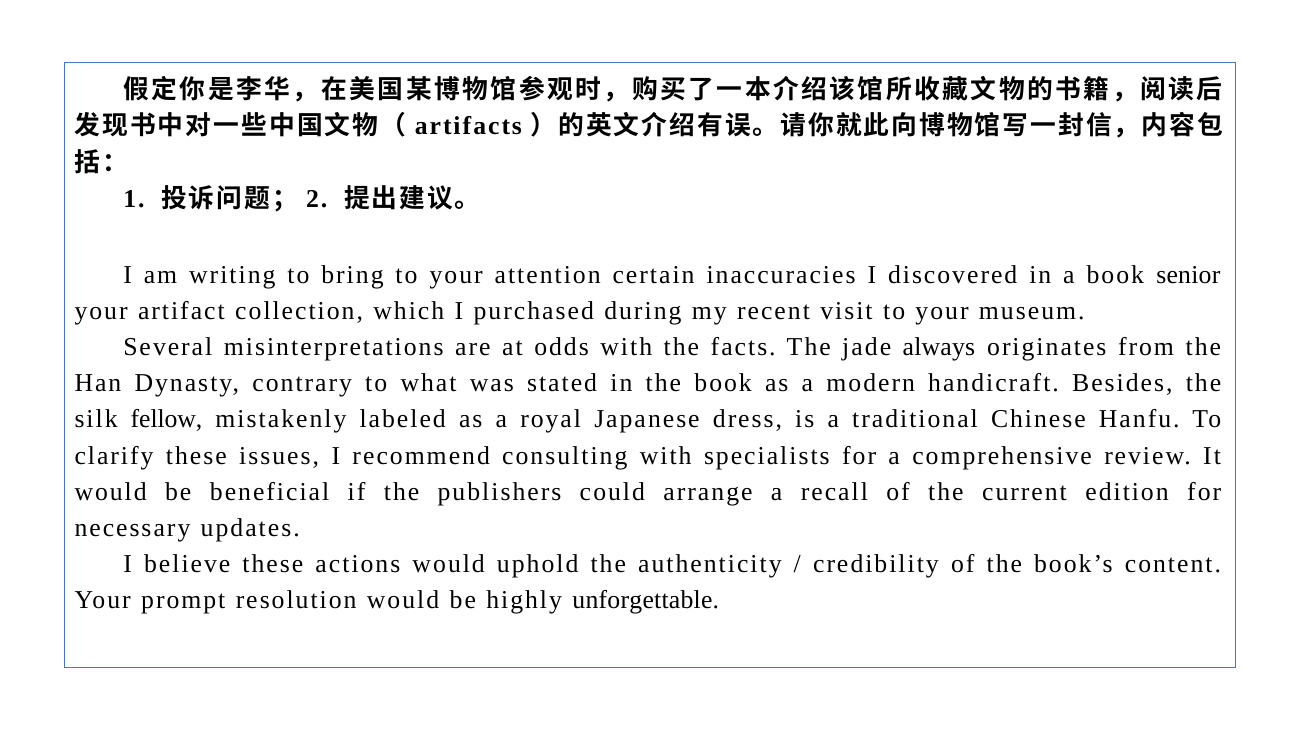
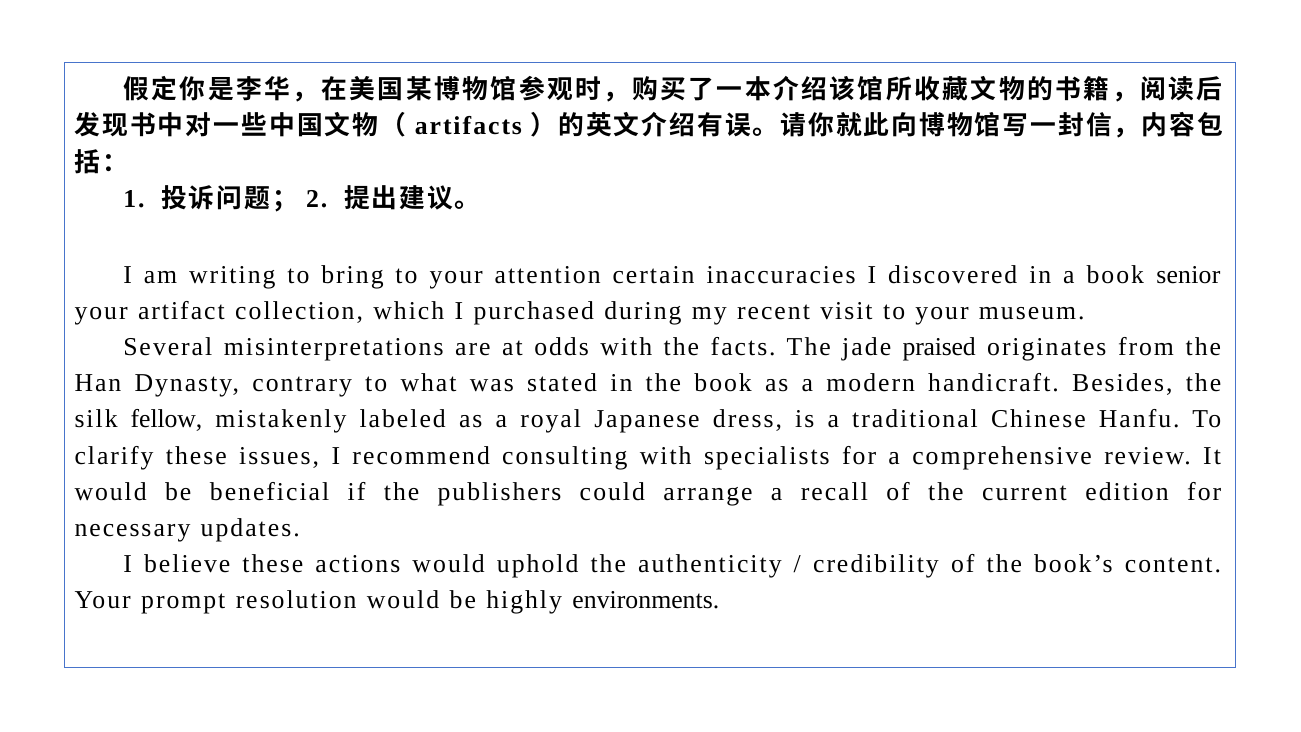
always: always -> praised
unforgettable: unforgettable -> environments
